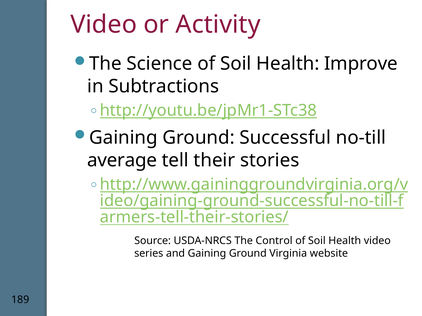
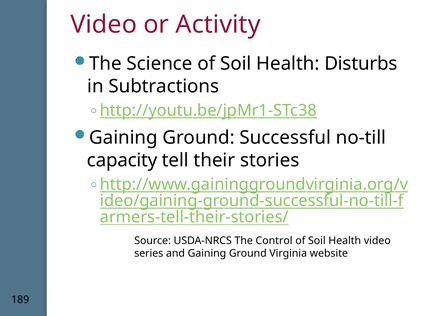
Improve: Improve -> Disturbs
average: average -> capacity
